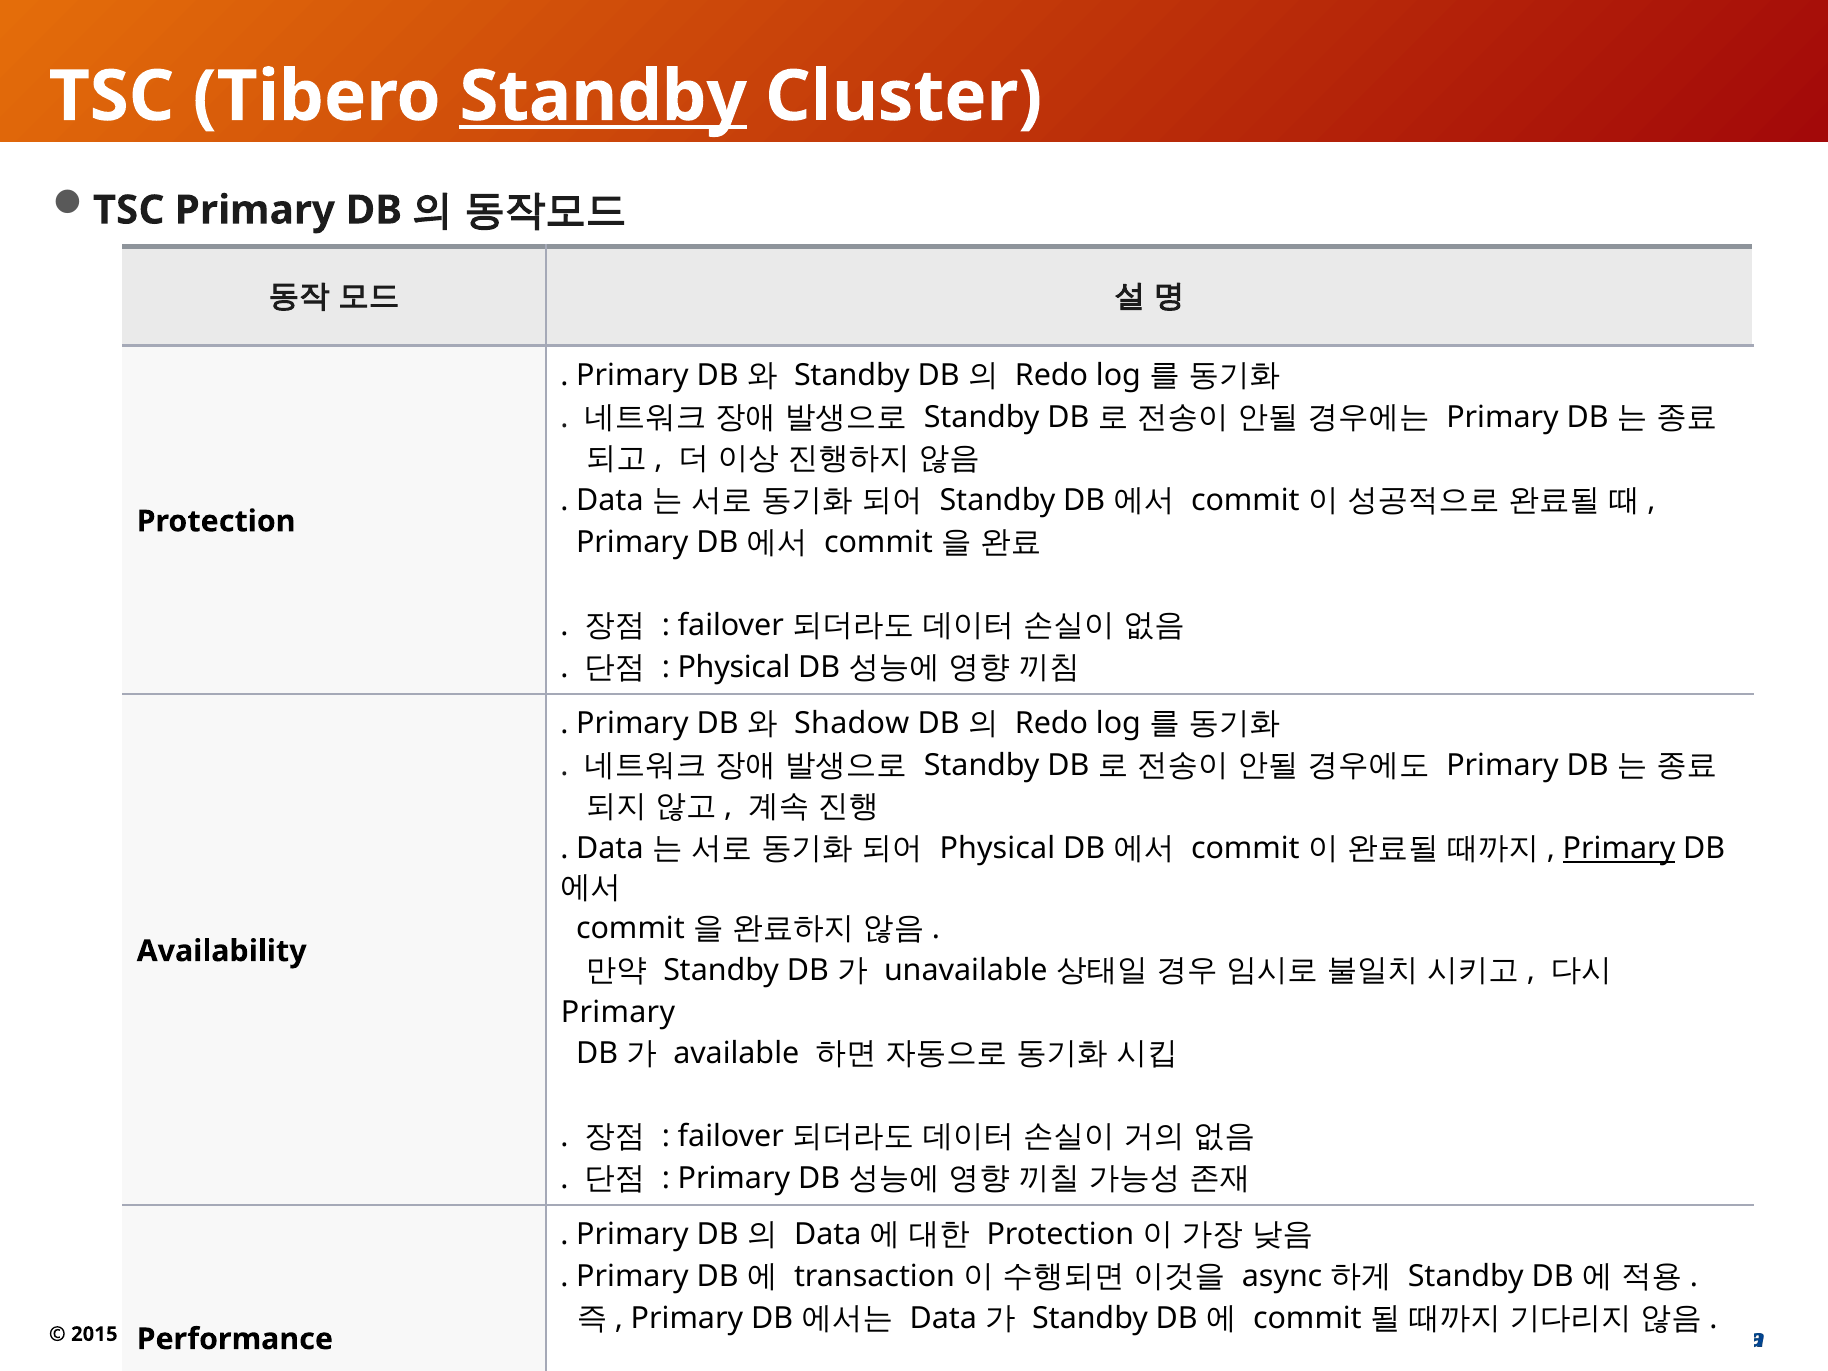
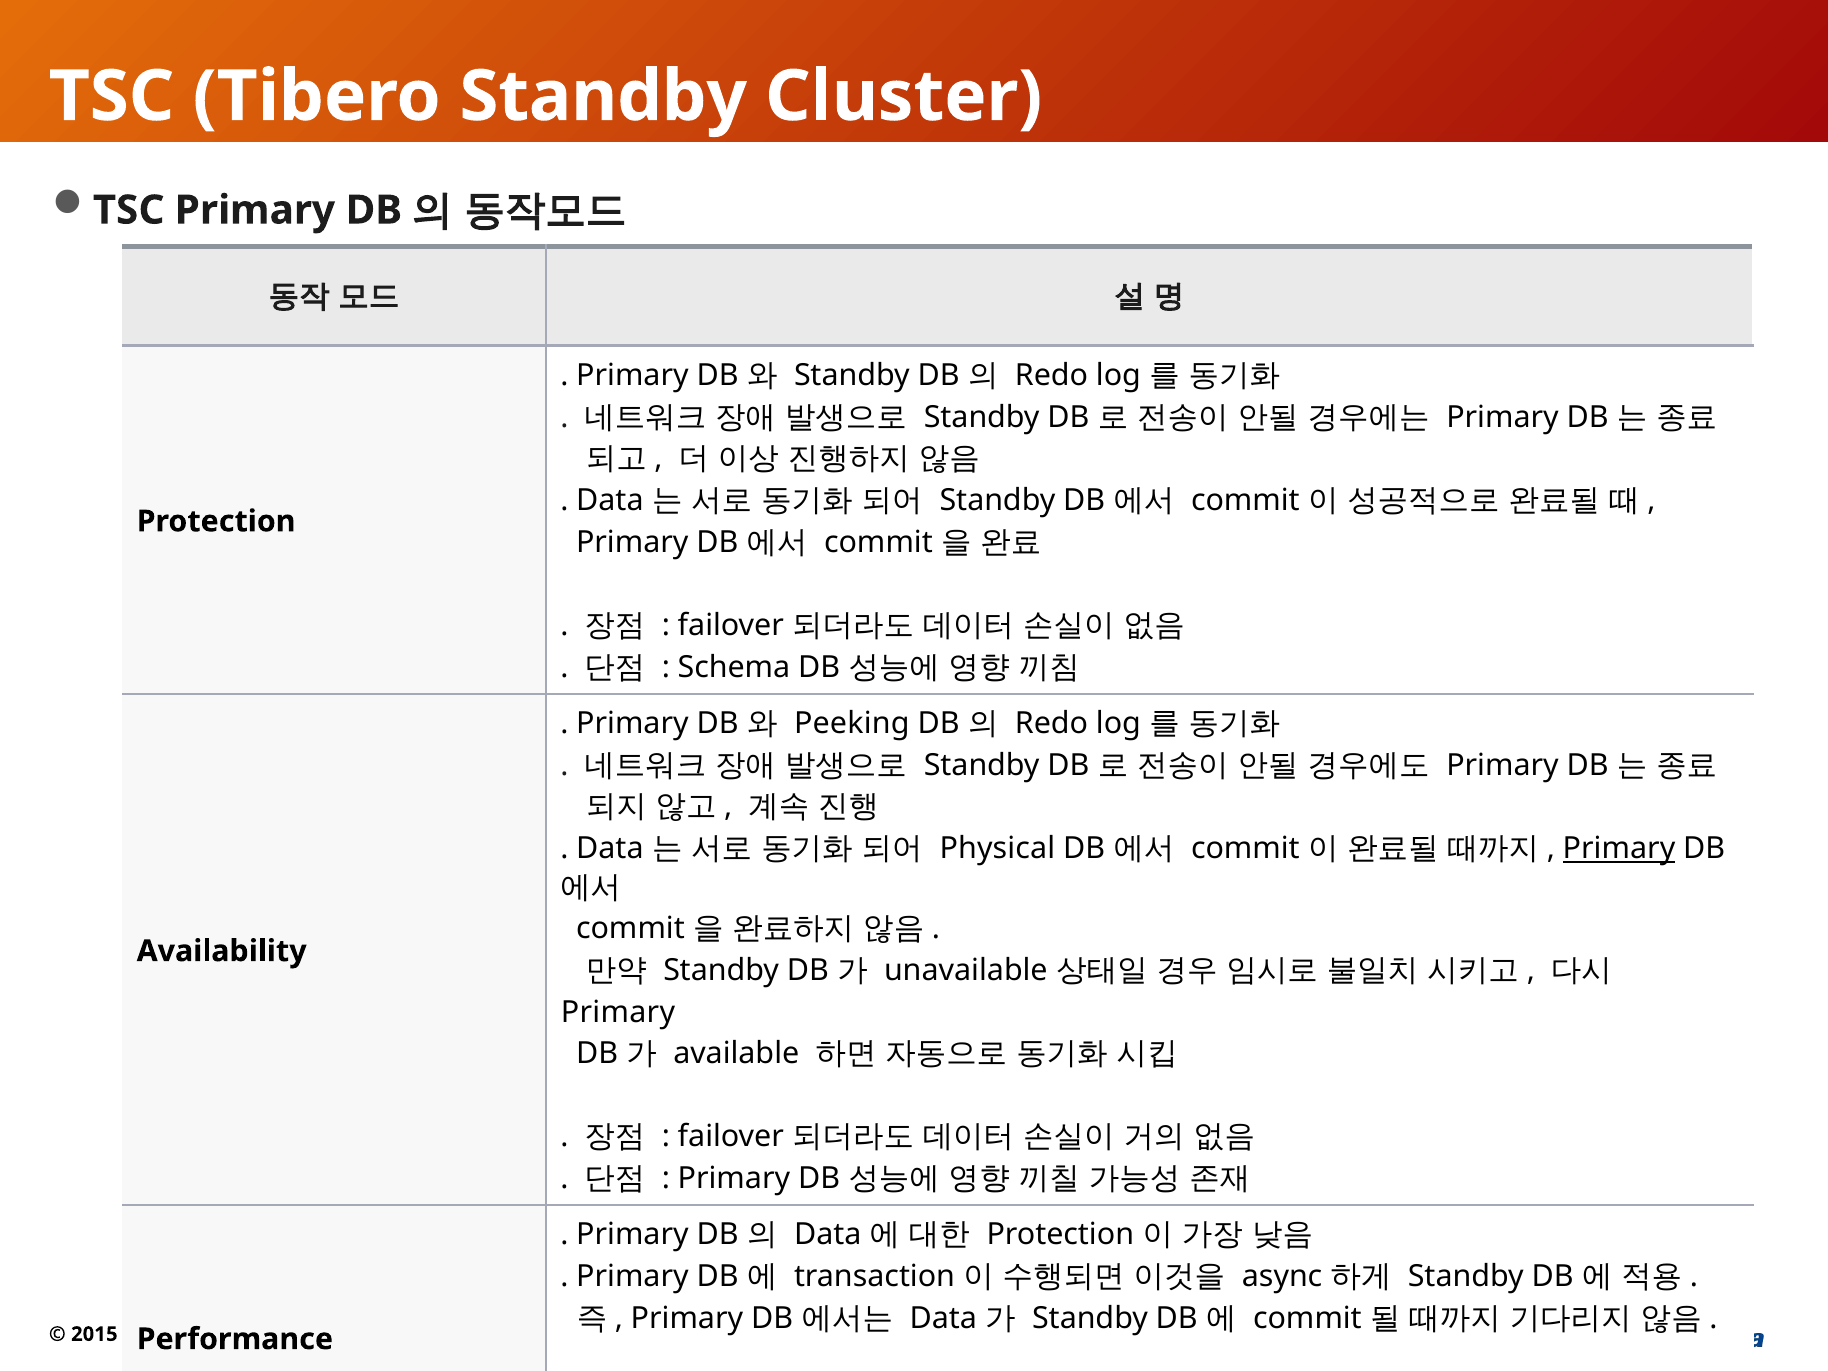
Standby at (603, 97) underline: present -> none
Physical at (734, 667): Physical -> Schema
Shadow: Shadow -> Peeking
